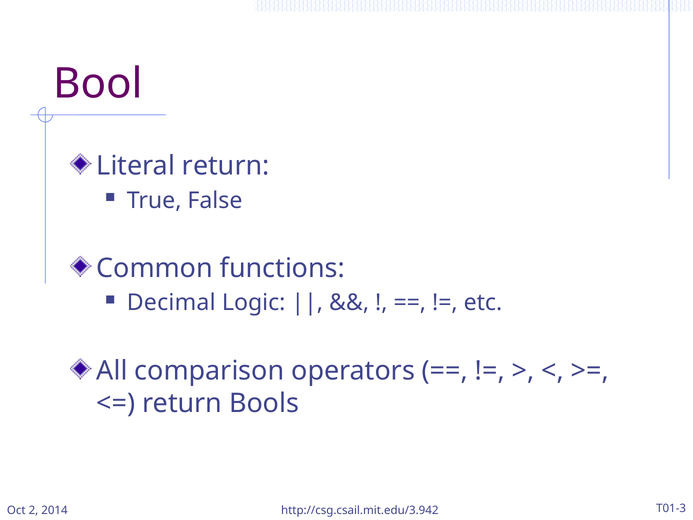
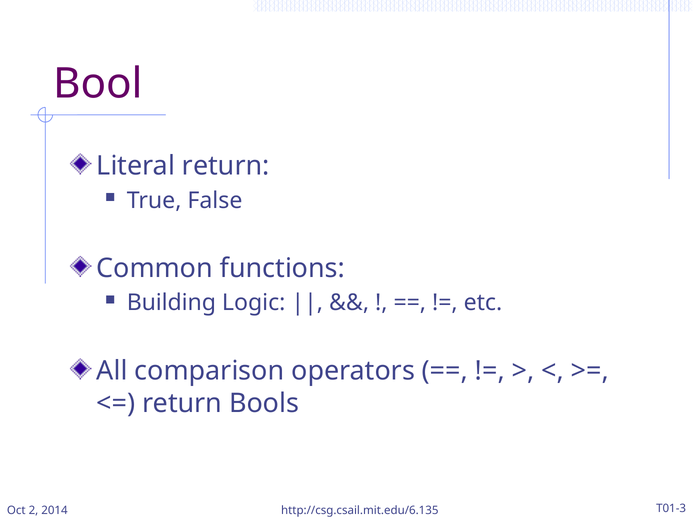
Decimal: Decimal -> Building
http://csg.csail.mit.edu/3.942: http://csg.csail.mit.edu/3.942 -> http://csg.csail.mit.edu/6.135
